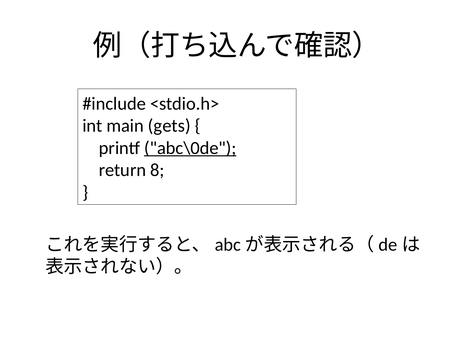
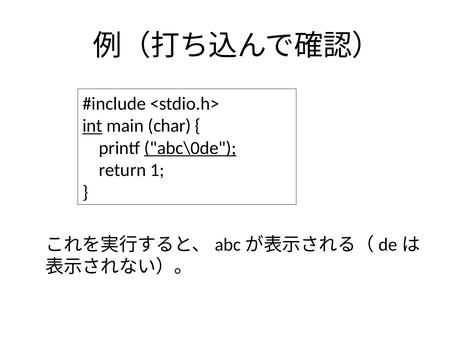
int underline: none -> present
gets: gets -> char
8: 8 -> 1
